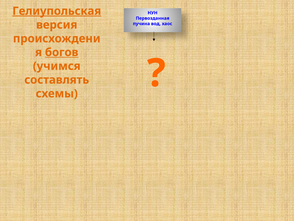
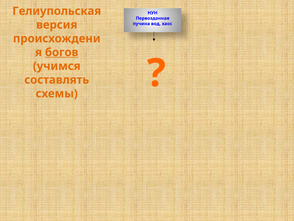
Гелиупольская underline: present -> none
